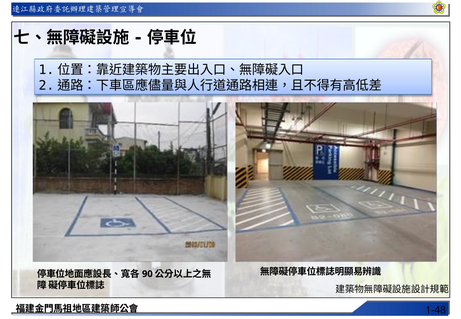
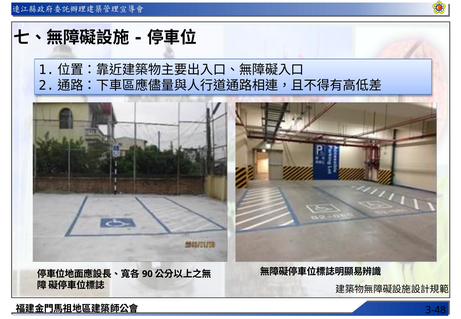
1-48: 1-48 -> 3-48
